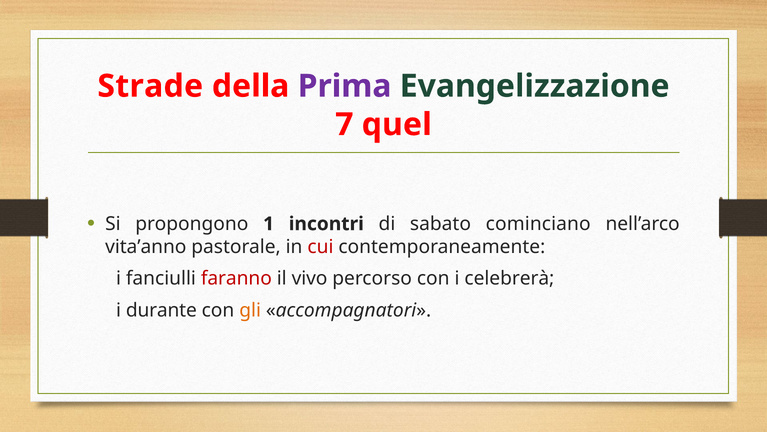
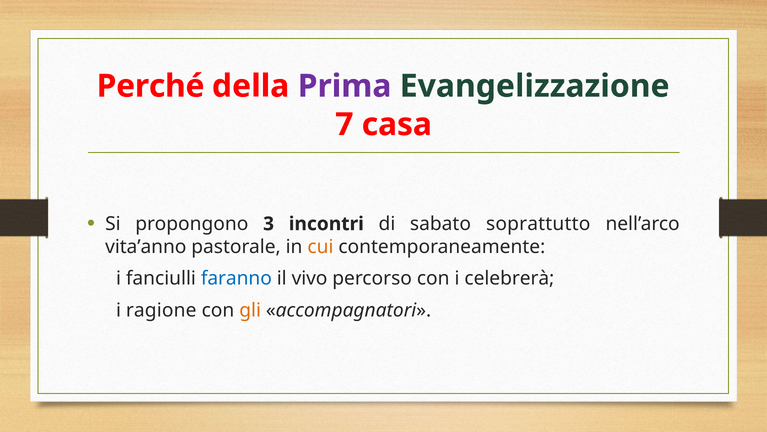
Strade: Strade -> Perché
quel: quel -> casa
1: 1 -> 3
cominciano: cominciano -> soprattutto
cui colour: red -> orange
faranno colour: red -> blue
durante: durante -> ragione
